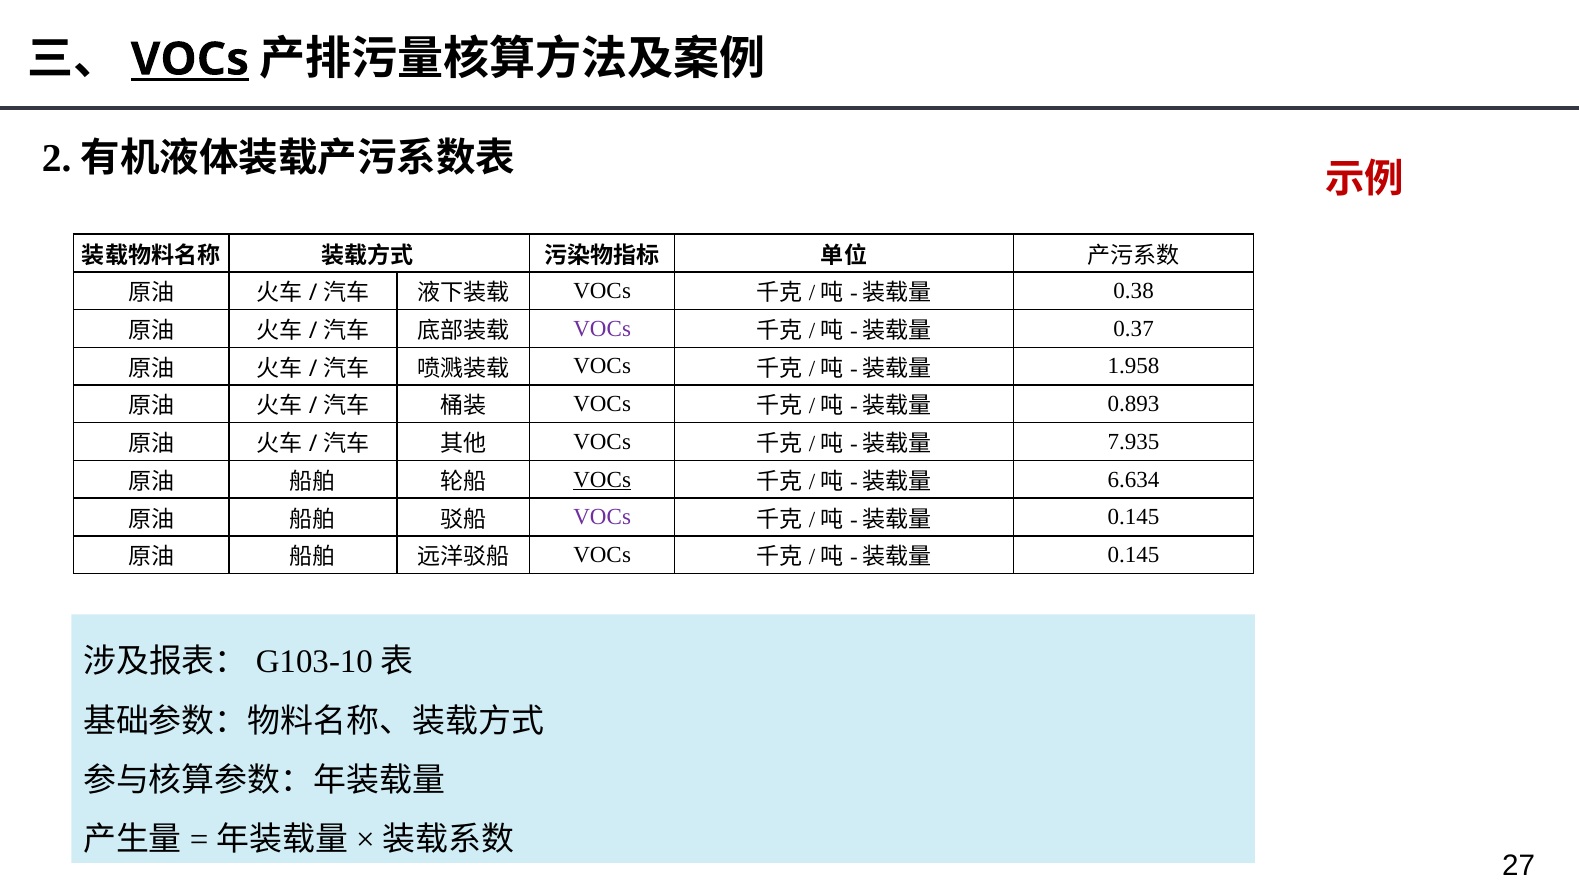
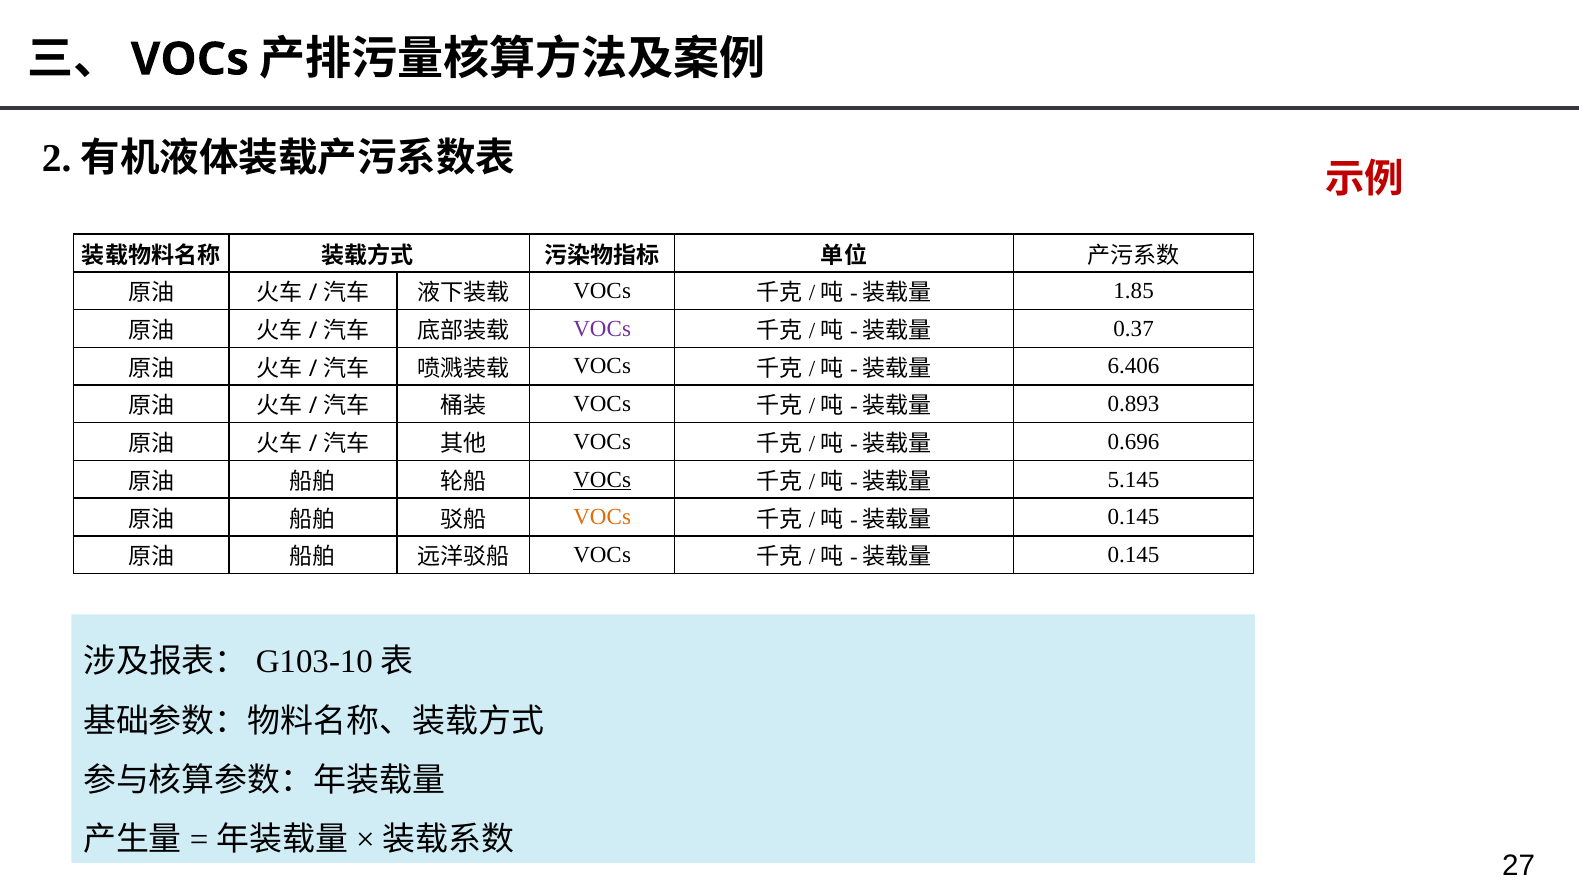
VOCs at (190, 59) underline: present -> none
0.38: 0.38 -> 1.85
1.958: 1.958 -> 6.406
7.935: 7.935 -> 0.696
6.634: 6.634 -> 5.145
VOCs at (602, 517) colour: purple -> orange
